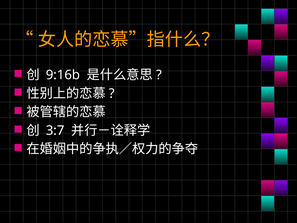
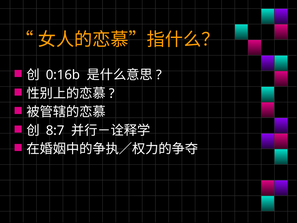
9:16b: 9:16b -> 0:16b
3:7: 3:7 -> 8:7
